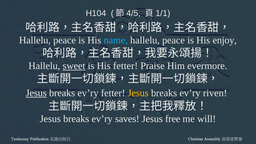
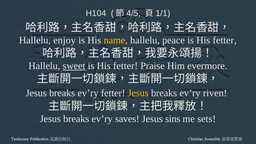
peace at (65, 40): peace -> enjoy
name colour: light blue -> yellow
enjoy at (225, 40): enjoy -> fetter
Jesus at (36, 93) underline: present -> none
free: free -> sins
will: will -> sets
